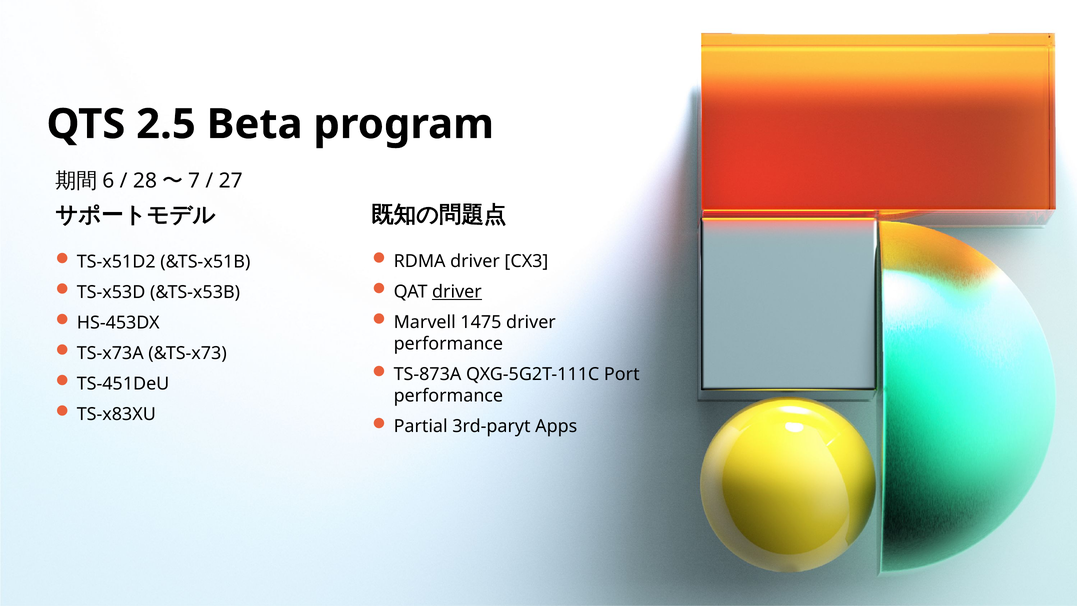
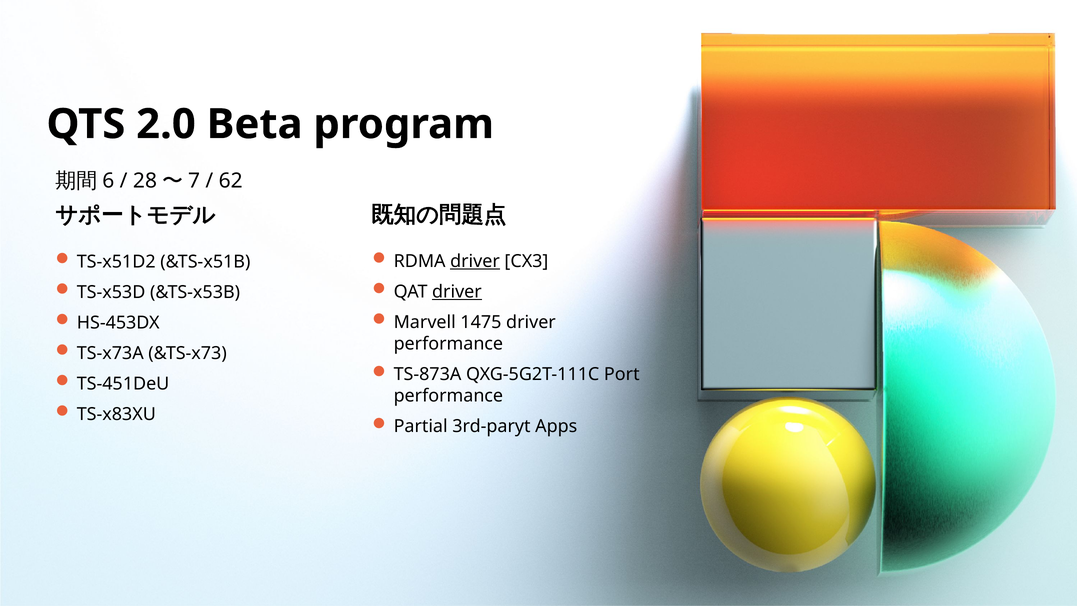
2.5: 2.5 -> 2.0
27: 27 -> 62
driver at (475, 261) underline: none -> present
